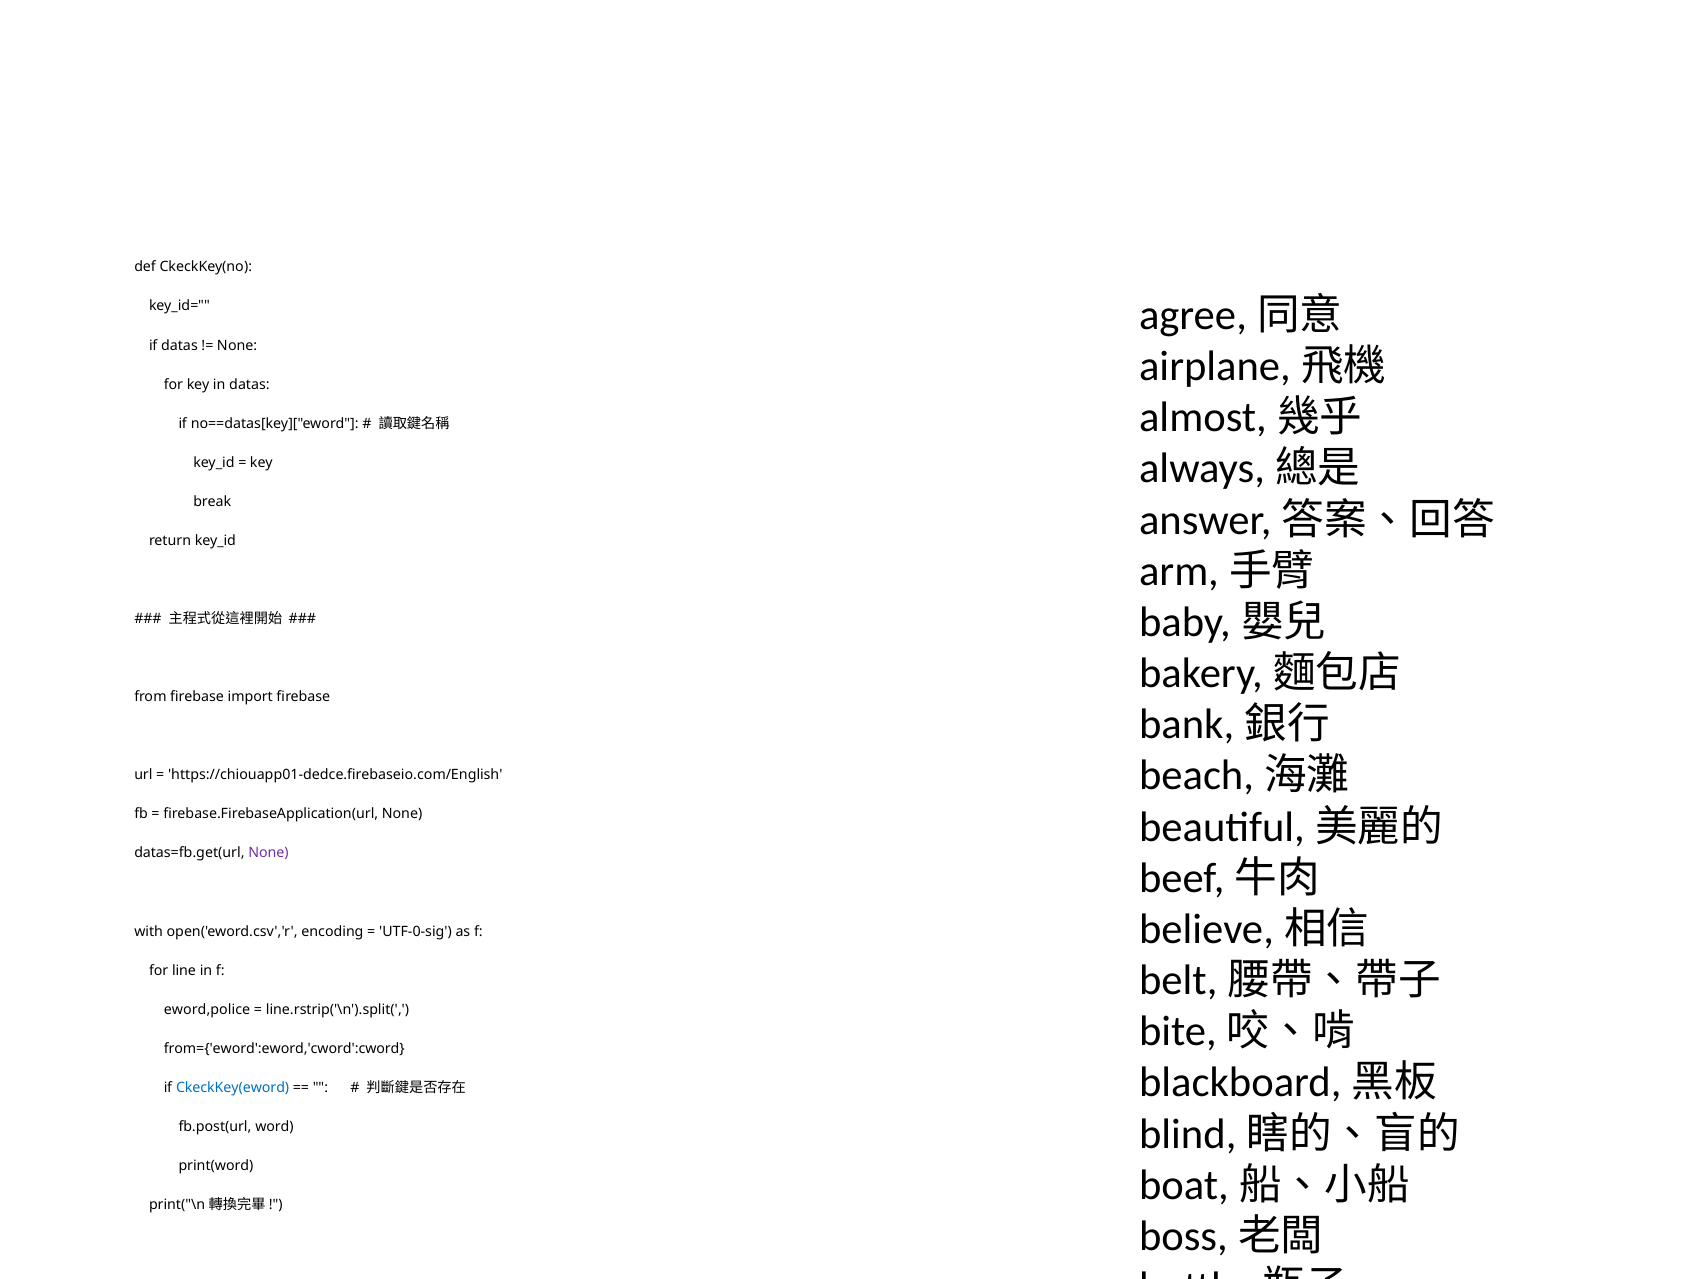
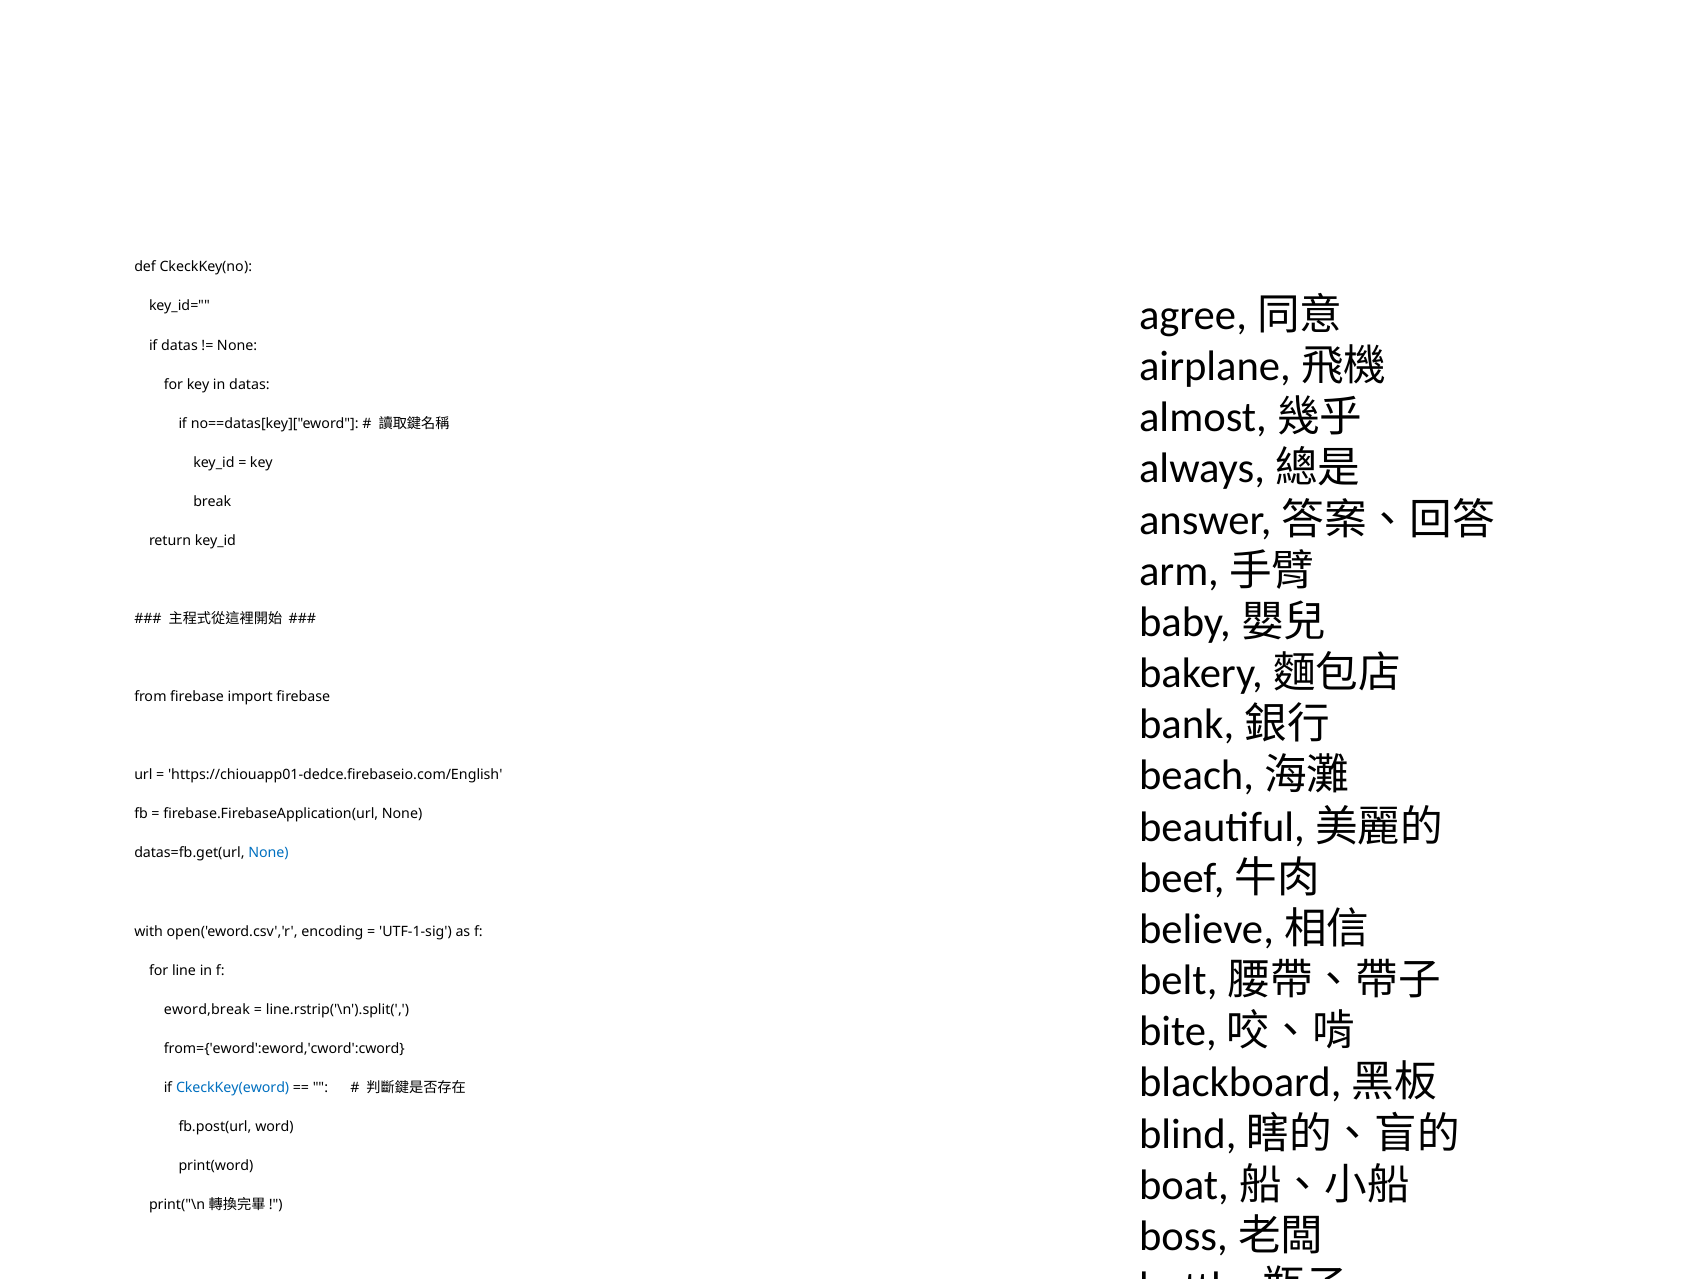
None at (268, 853) colour: purple -> blue
UTF-0-sig: UTF-0-sig -> UTF-1-sig
eword,police: eword,police -> eword,break
